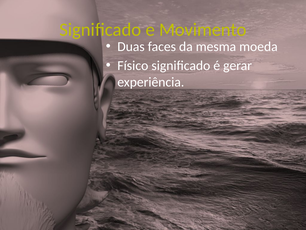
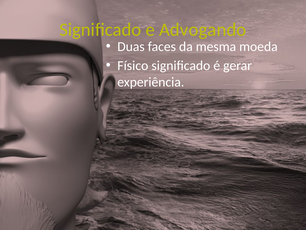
Movimento: Movimento -> Advogando
